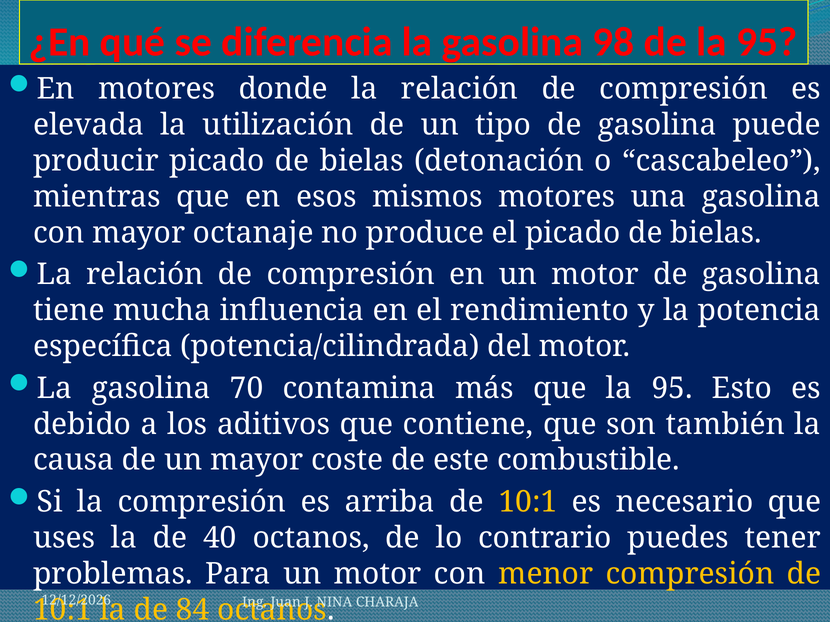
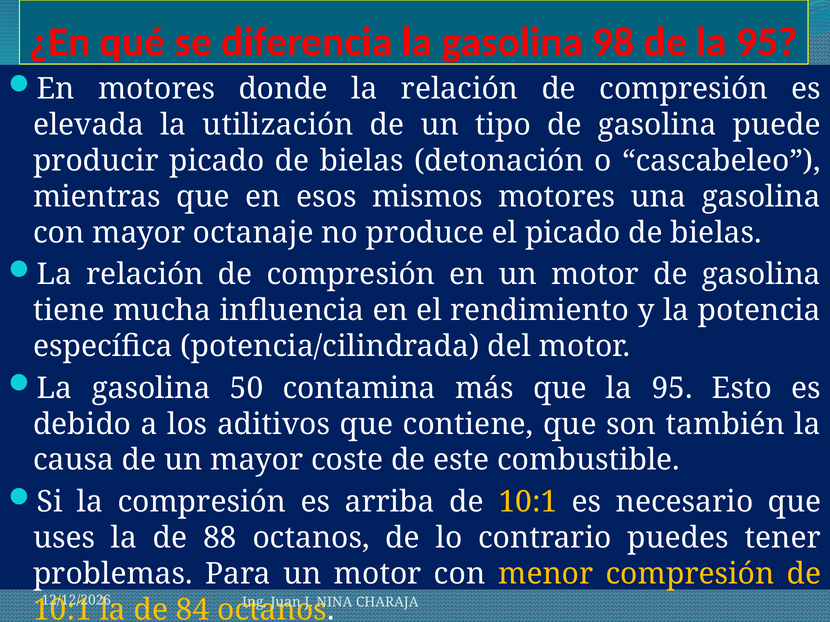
70: 70 -> 50
40: 40 -> 88
